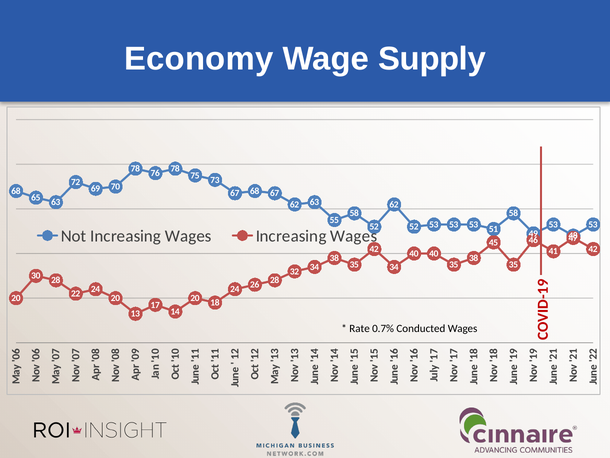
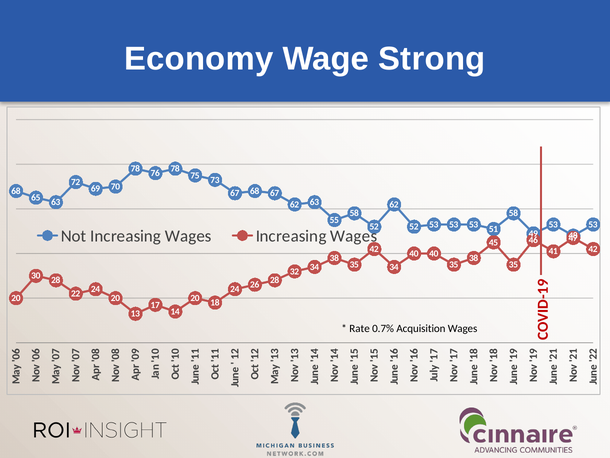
Supply: Supply -> Strong
Conducted: Conducted -> Acquisition
